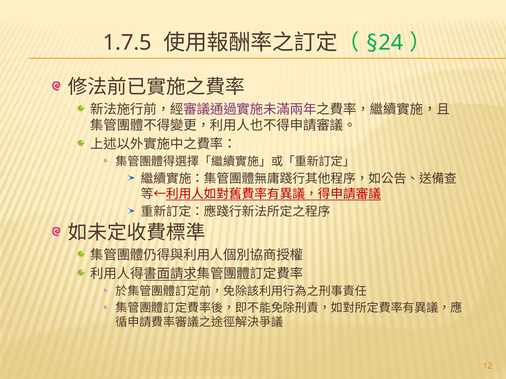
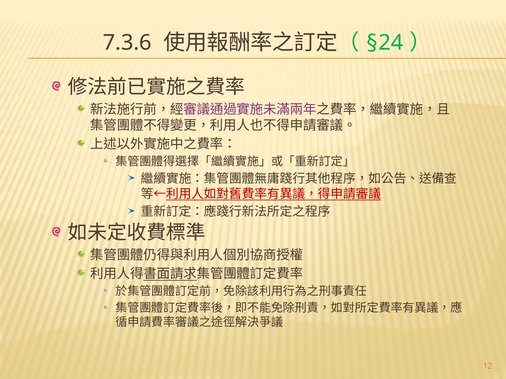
1.7.5: 1.7.5 -> 7.3.6
